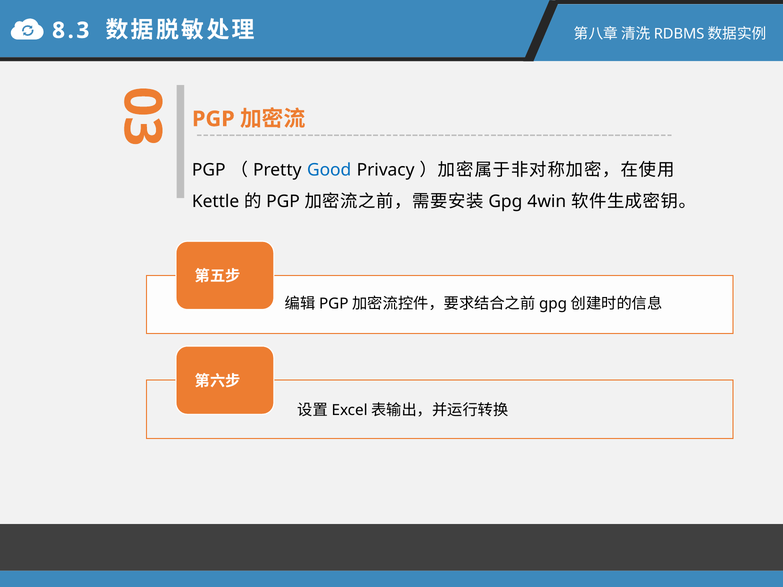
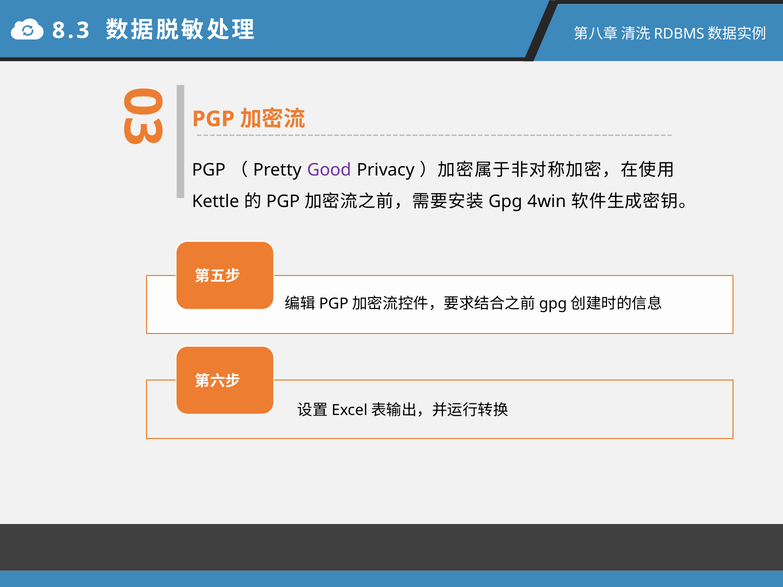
Good colour: blue -> purple
